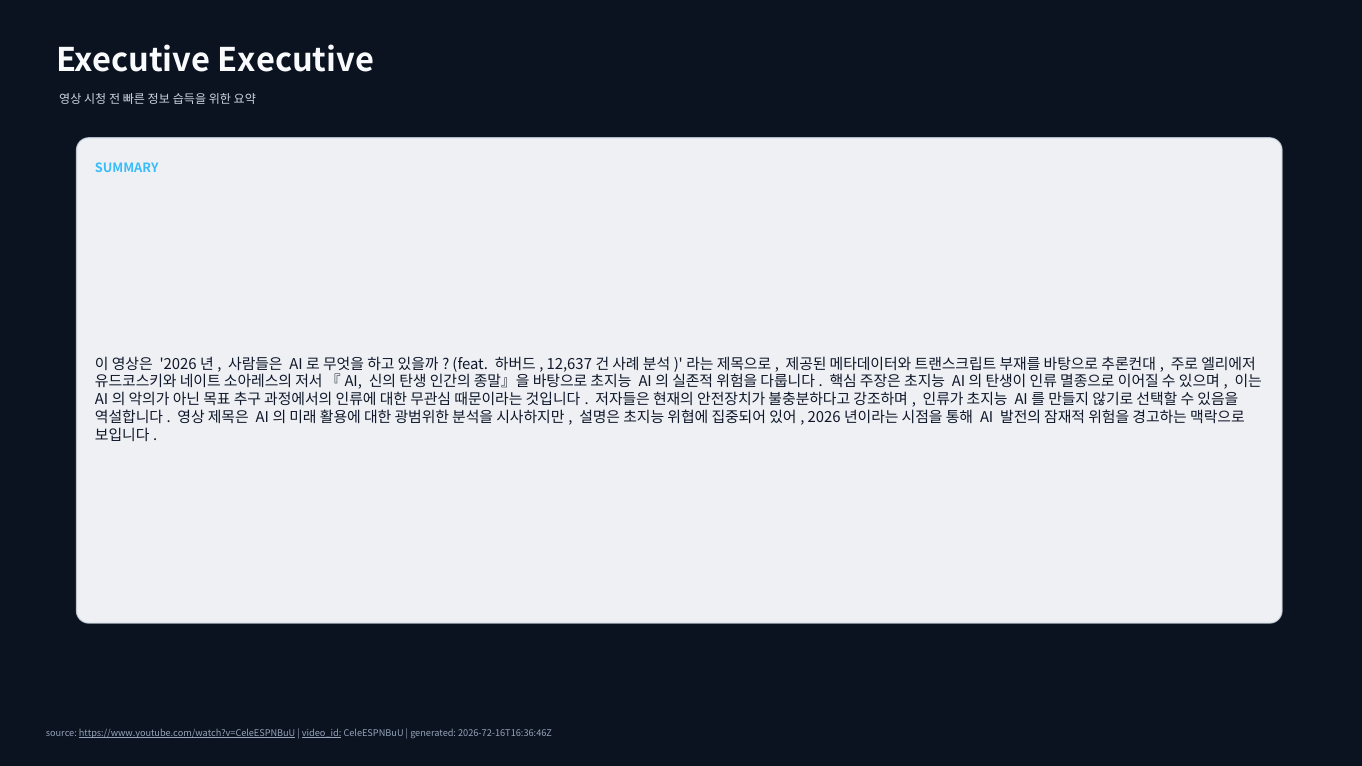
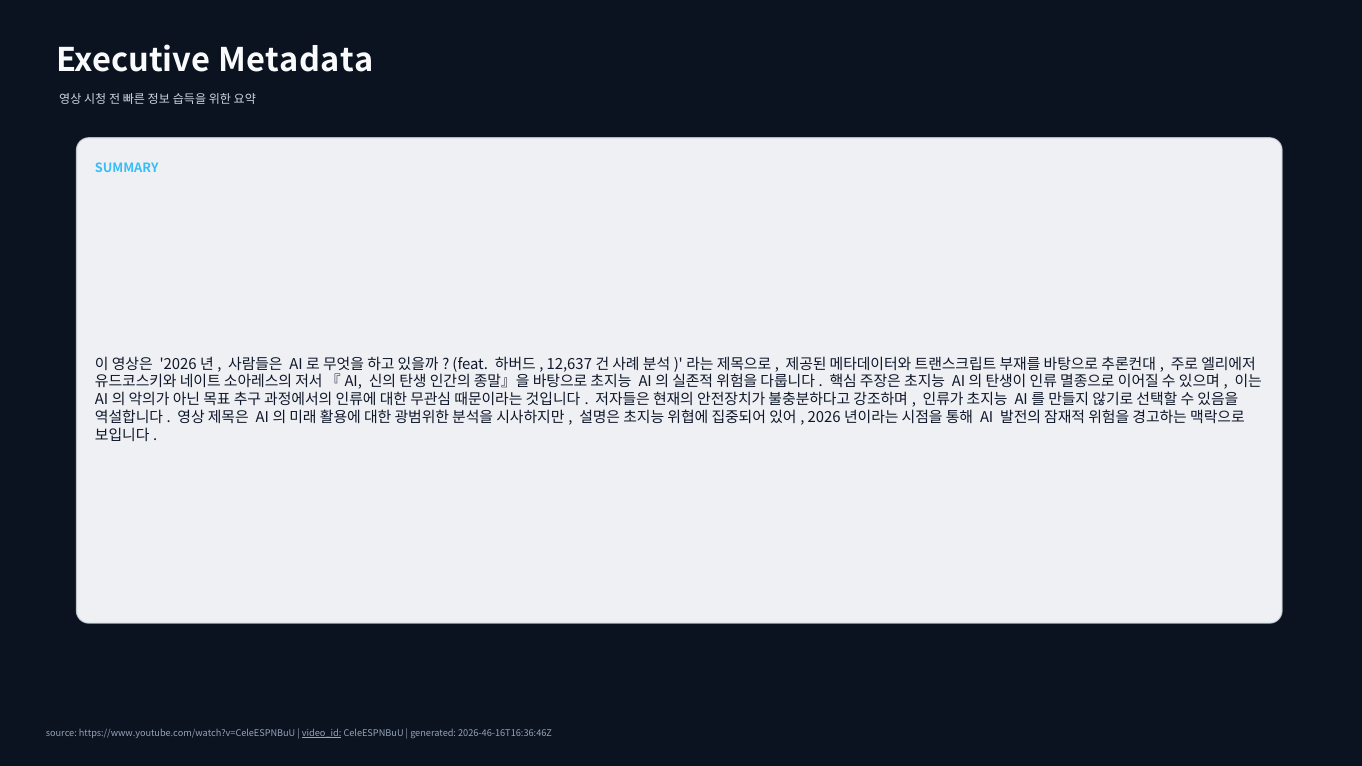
Executive Executive: Executive -> Metadata
https://www.youtube.com/watch?v=CeleESPNBuU underline: present -> none
2026-72-16T16:36:46Z: 2026-72-16T16:36:46Z -> 2026-46-16T16:36:46Z
